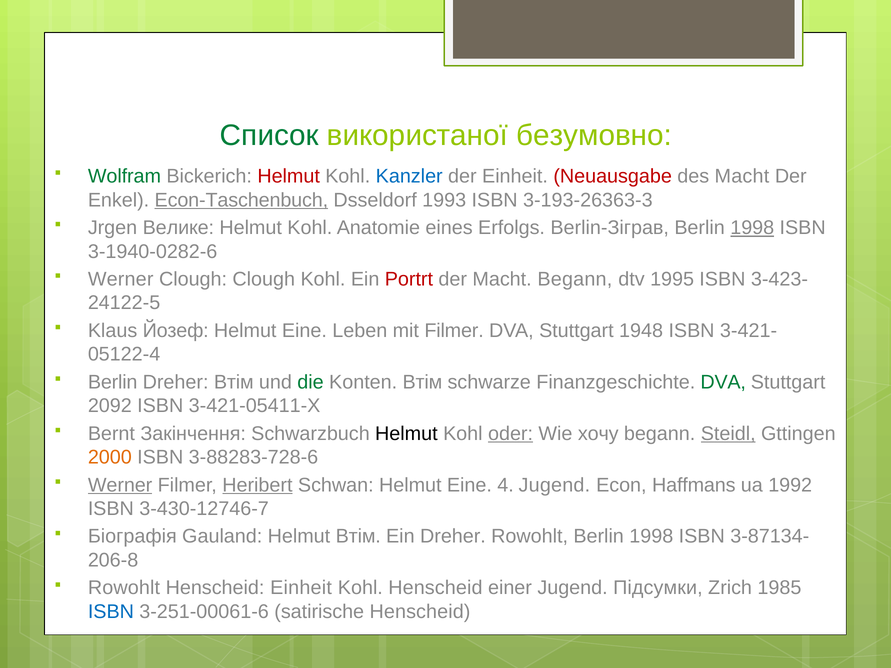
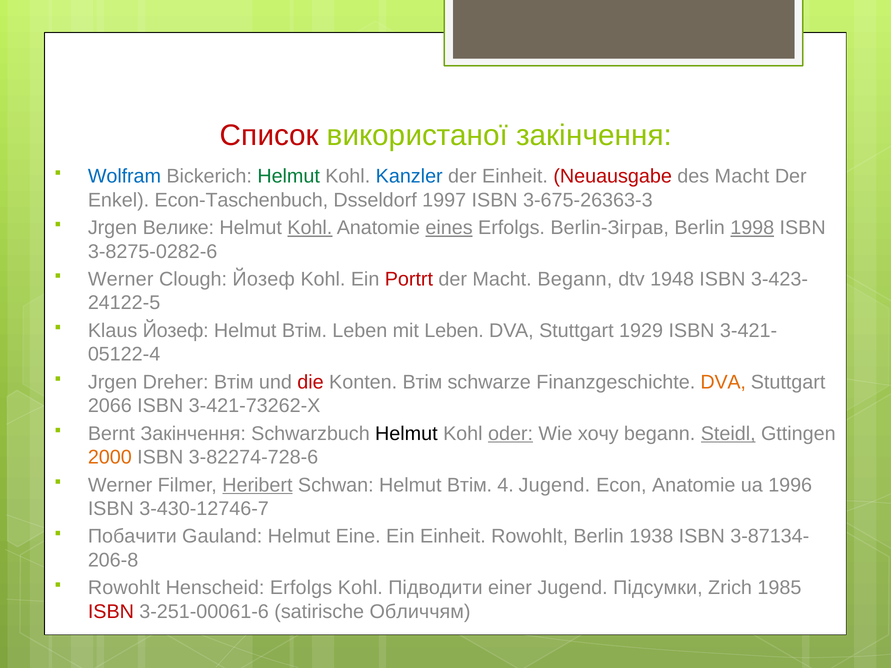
Список colour: green -> red
використаної безумовно: безумовно -> закінчення
Wolfram colour: green -> blue
Helmut at (289, 176) colour: red -> green
Econ-Taschenbuch underline: present -> none
1993: 1993 -> 1997
3-193-26363-3: 3-193-26363-3 -> 3-675-26363-3
Kohl at (310, 228) underline: none -> present
eines underline: none -> present
3-1940-0282-6: 3-1940-0282-6 -> 3-8275-0282-6
Clough Clough: Clough -> Йозеф
1995: 1995 -> 1948
Eine at (304, 331): Eine -> Втім
mit Filmer: Filmer -> Leben
1948: 1948 -> 1929
Berlin at (113, 382): Berlin -> Jrgen
die colour: green -> red
DVA at (723, 382) colour: green -> orange
2092: 2092 -> 2066
3-421-05411-X: 3-421-05411-X -> 3-421-73262-X
3-88283-728-6: 3-88283-728-6 -> 3-82274-728-6
Werner at (120, 485) underline: present -> none
Schwan Helmut Eine: Eine -> Втім
Econ Haffmans: Haffmans -> Anatomie
1992: 1992 -> 1996
Біографія: Біографія -> Побачити
Helmut Втім: Втім -> Eine
Ein Dreher: Dreher -> Einheit
Rowohlt Berlin 1998: 1998 -> 1938
Henscheid Einheit: Einheit -> Erfolgs
Kohl Henscheid: Henscheid -> Підводити
ISBN at (111, 612) colour: blue -> red
satirische Henscheid: Henscheid -> Обличчям
